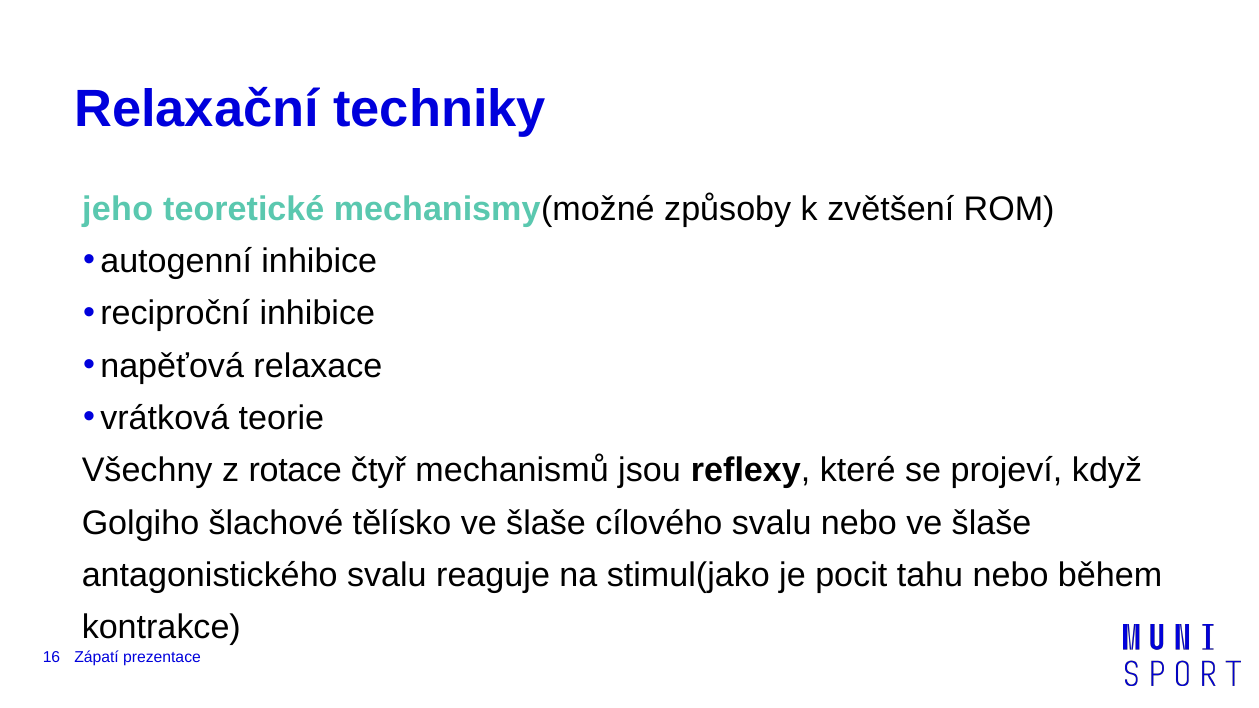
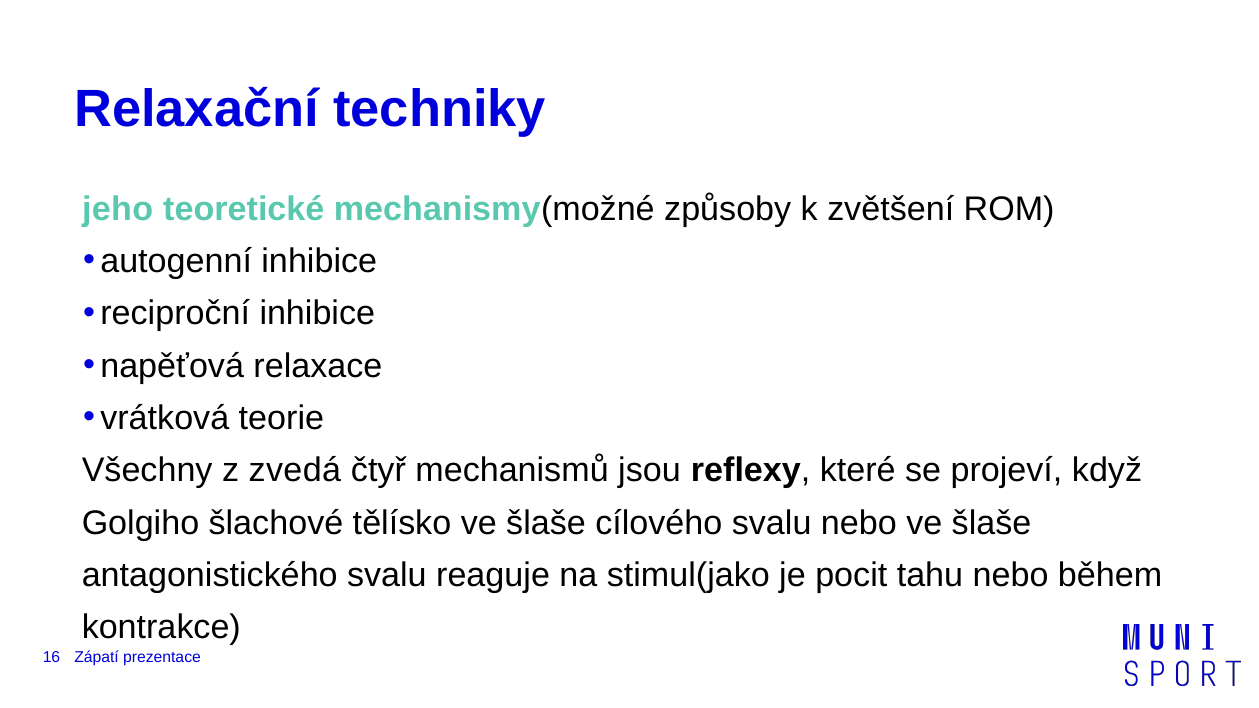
rotace: rotace -> zvedá
